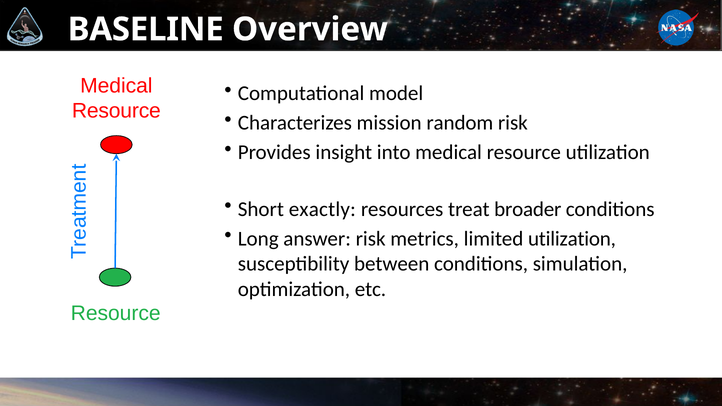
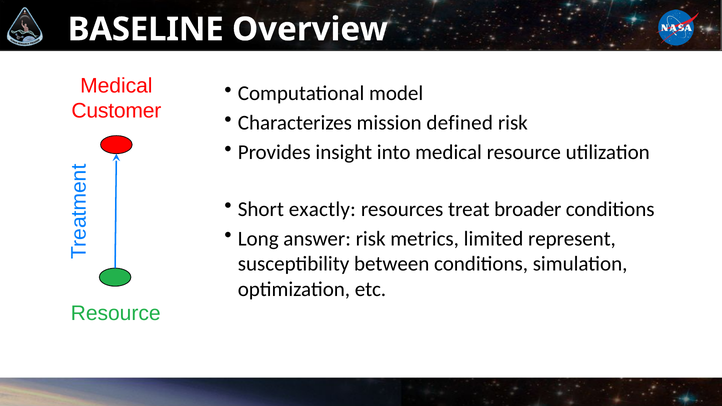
Resource at (116, 111): Resource -> Customer
random: random -> defined
limited utilization: utilization -> represent
